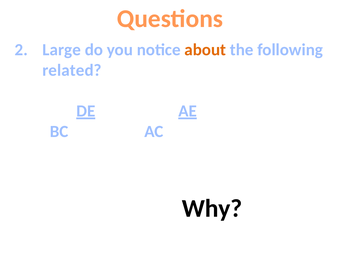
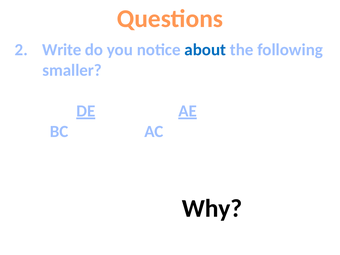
Large: Large -> Write
about colour: orange -> blue
related: related -> smaller
